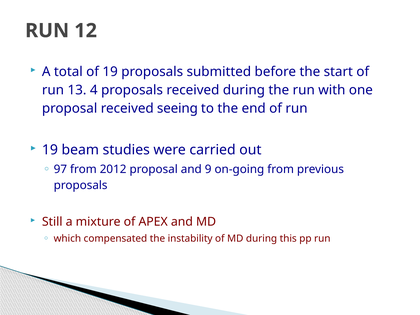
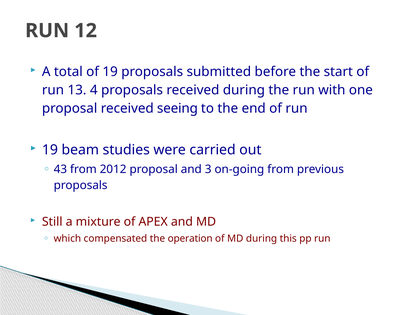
97: 97 -> 43
9: 9 -> 3
instability: instability -> operation
